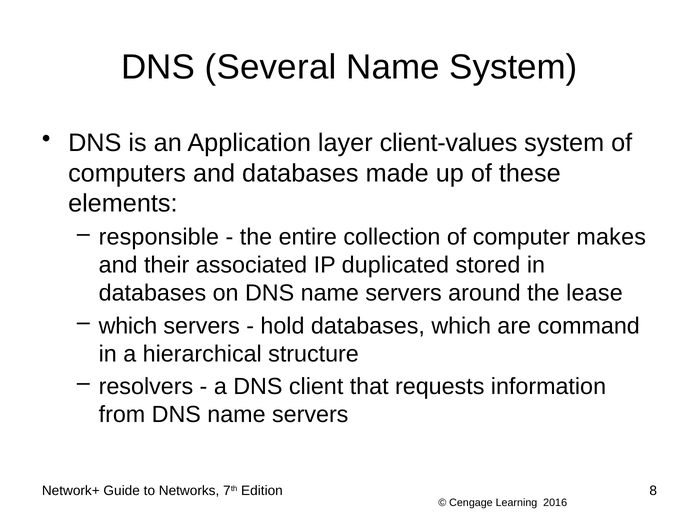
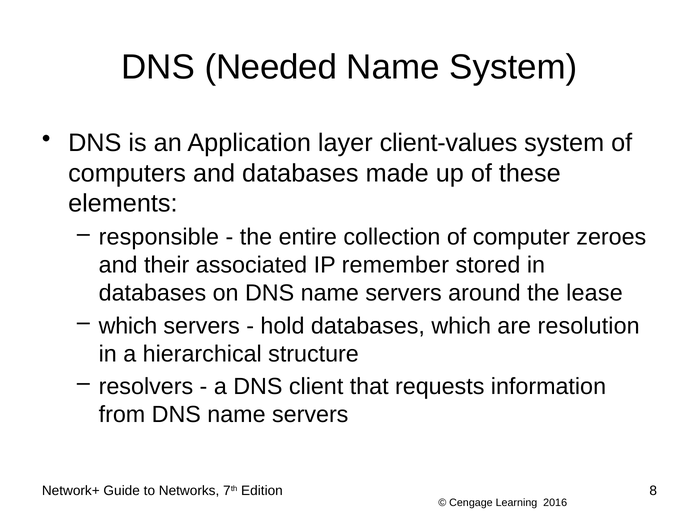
Several: Several -> Needed
makes: makes -> zeroes
duplicated: duplicated -> remember
command: command -> resolution
